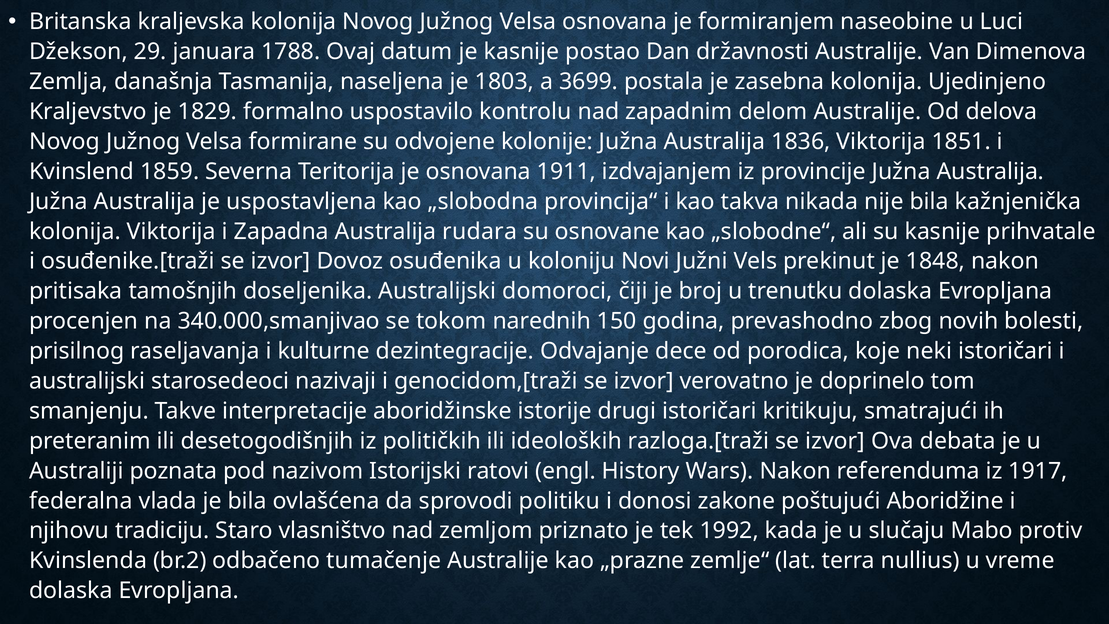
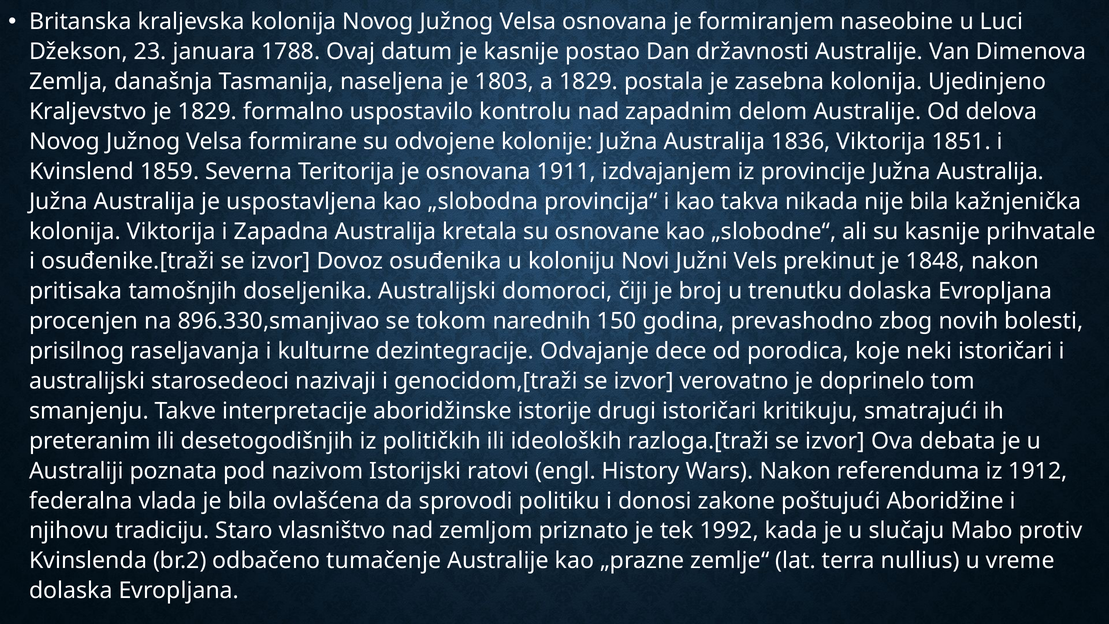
29: 29 -> 23
a 3699: 3699 -> 1829
rudara: rudara -> kretala
340.000,smanjivao: 340.000,smanjivao -> 896.330,smanjivao
1917: 1917 -> 1912
